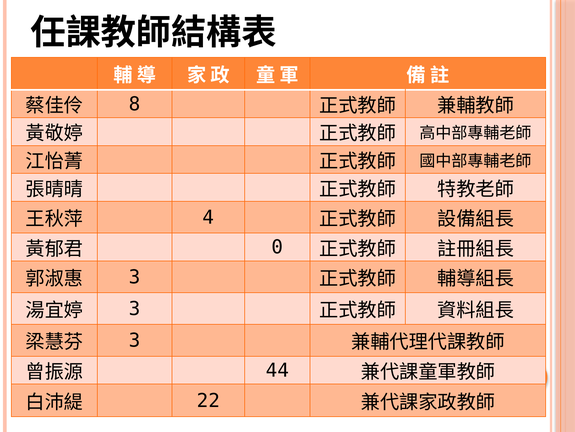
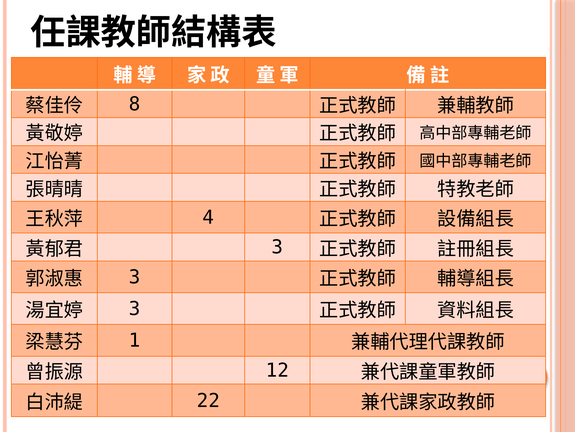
0 at (277, 247): 0 -> 3
3 at (135, 340): 3 -> 1
44: 44 -> 12
